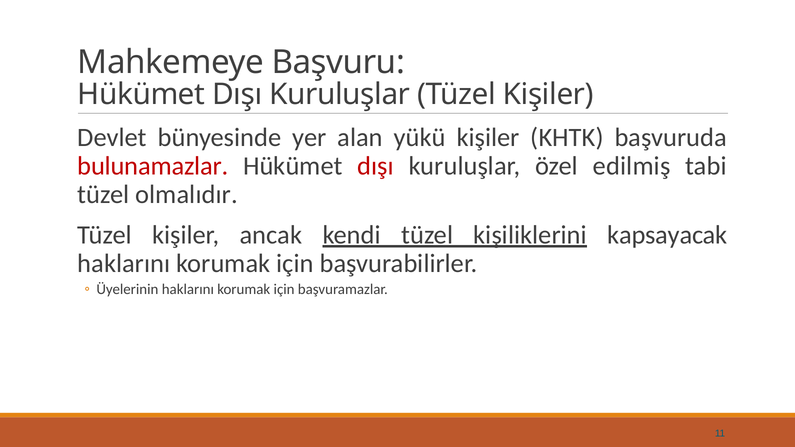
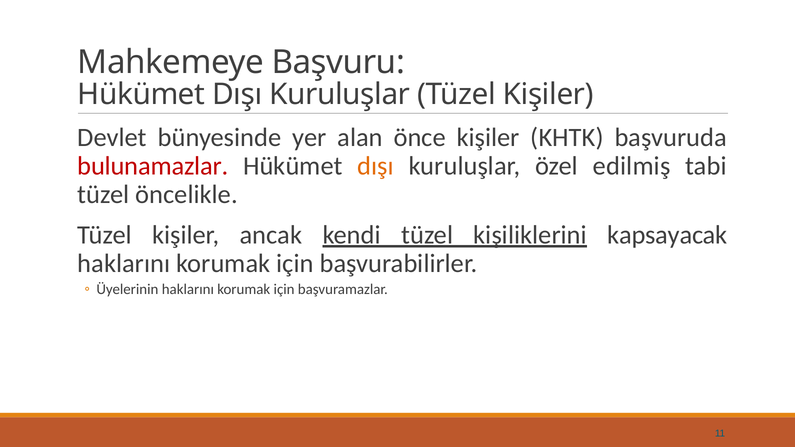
yükü: yükü -> önce
dışı at (376, 166) colour: red -> orange
olmalıdır: olmalıdır -> öncelikle
